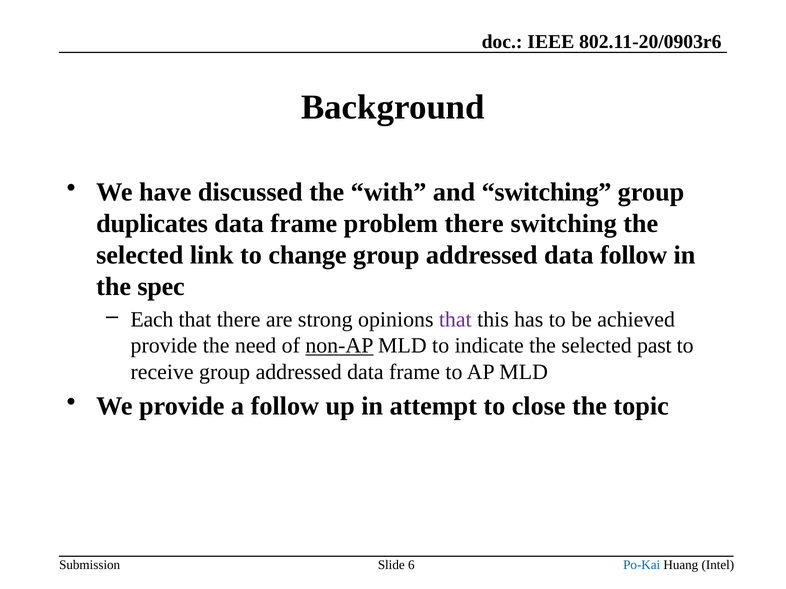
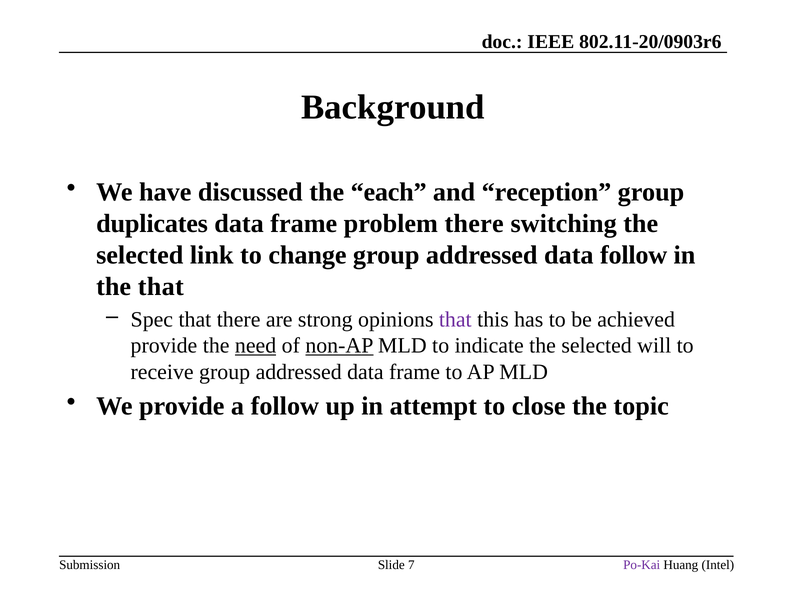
with: with -> each
and switching: switching -> reception
the spec: spec -> that
Each: Each -> Spec
need underline: none -> present
past: past -> will
6: 6 -> 7
Po-Kai colour: blue -> purple
